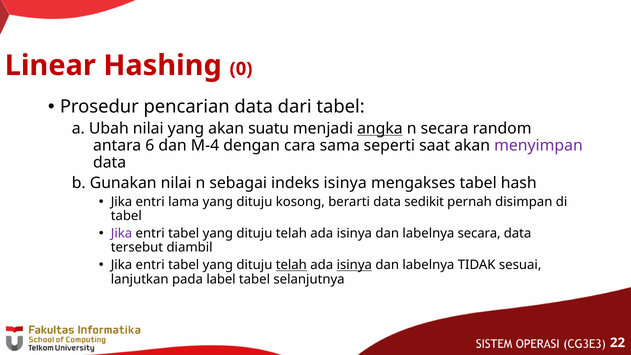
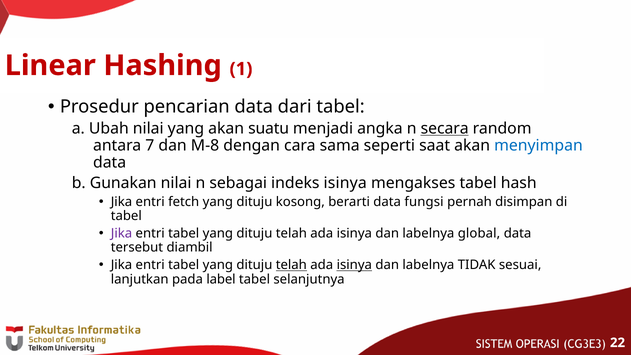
0: 0 -> 1
angka underline: present -> none
secara at (445, 128) underline: none -> present
6: 6 -> 7
M-4: M-4 -> M-8
menyimpan colour: purple -> blue
lama: lama -> fetch
sedikit: sedikit -> fungsi
labelnya secara: secara -> global
